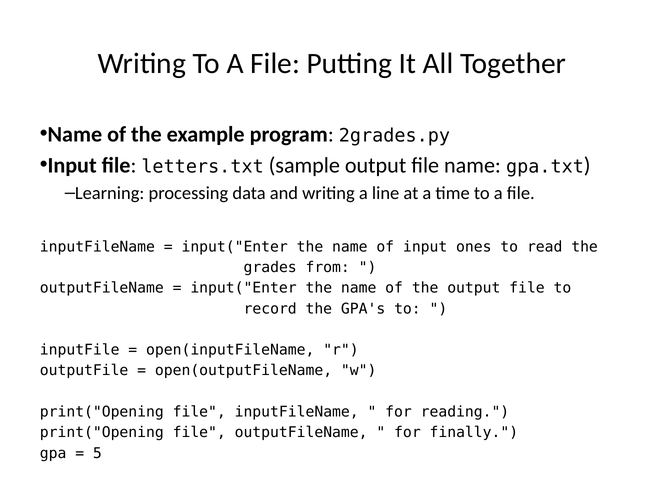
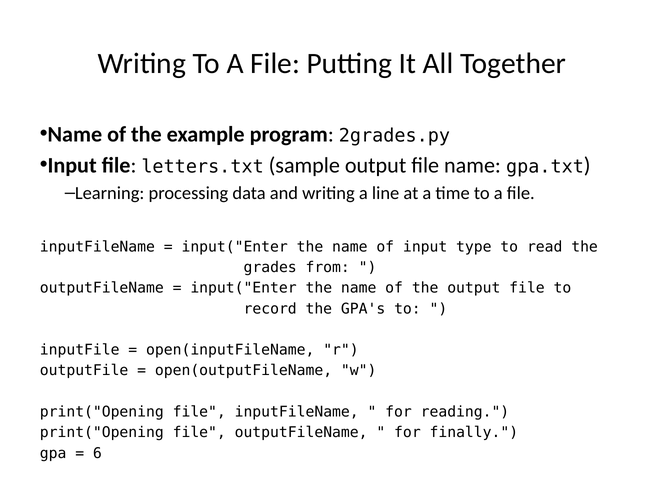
ones: ones -> type
5: 5 -> 6
